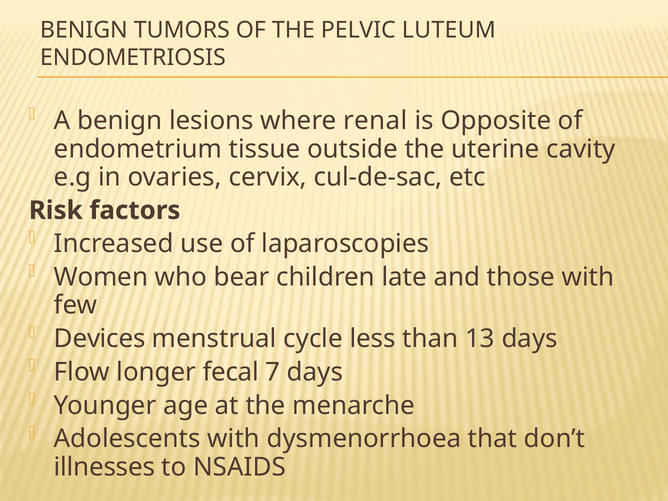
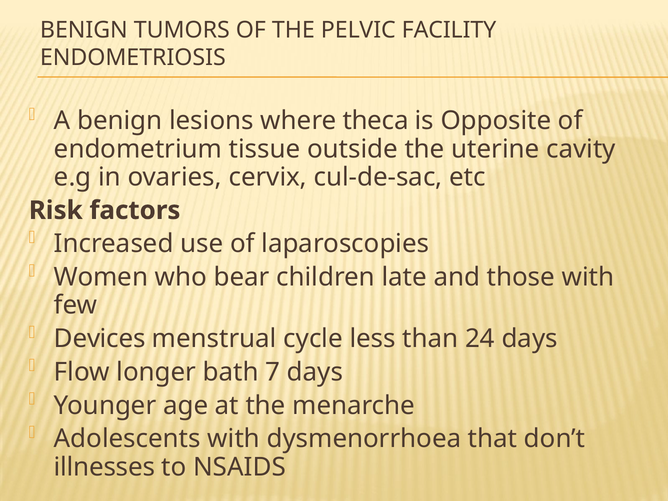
LUTEUM: LUTEUM -> FACILITY
renal: renal -> theca
13: 13 -> 24
fecal: fecal -> bath
